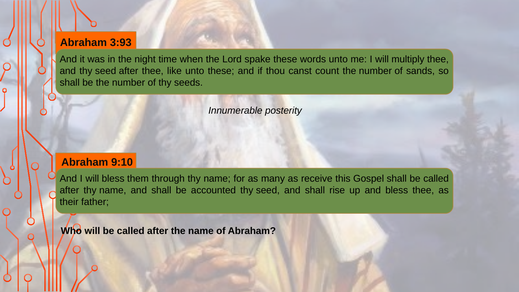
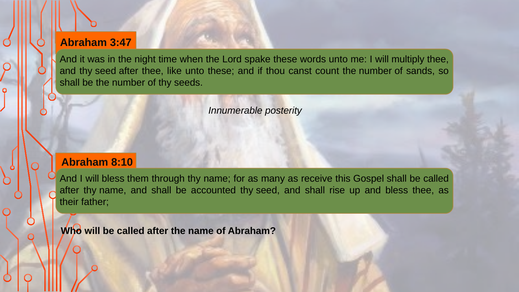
3:93: 3:93 -> 3:47
9:10: 9:10 -> 8:10
